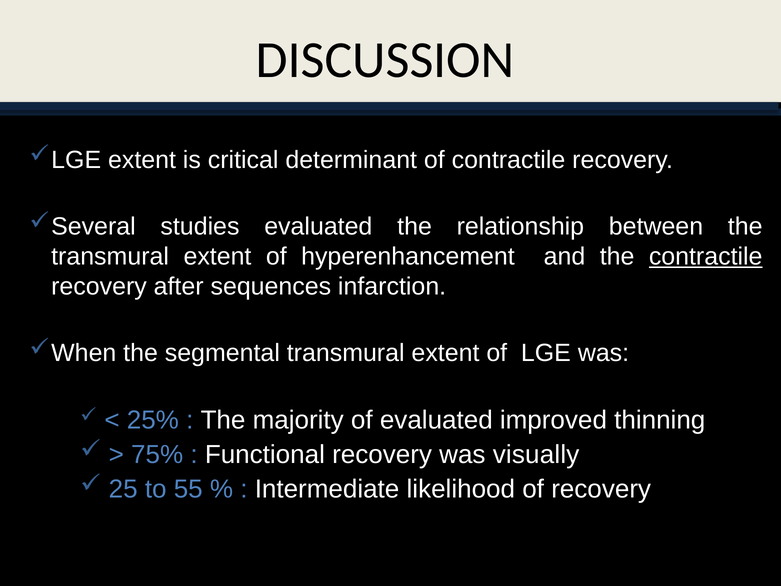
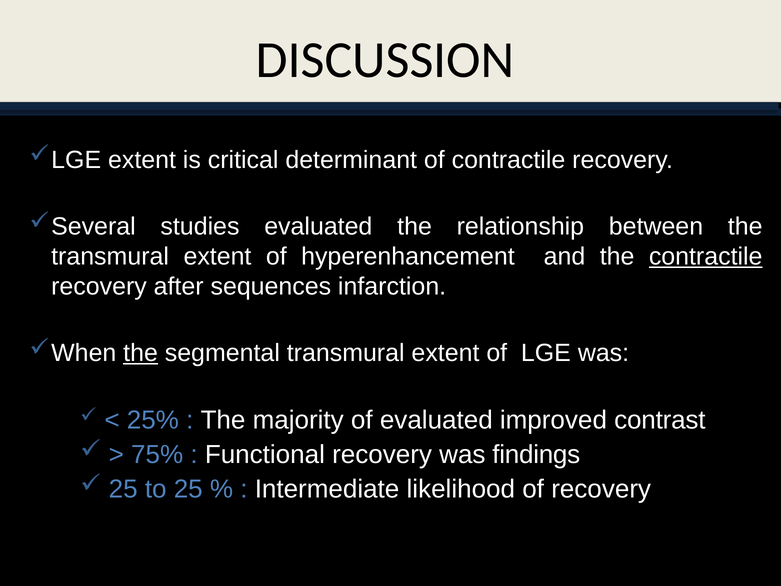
the at (141, 353) underline: none -> present
thinning: thinning -> contrast
visually: visually -> findings
to 55: 55 -> 25
